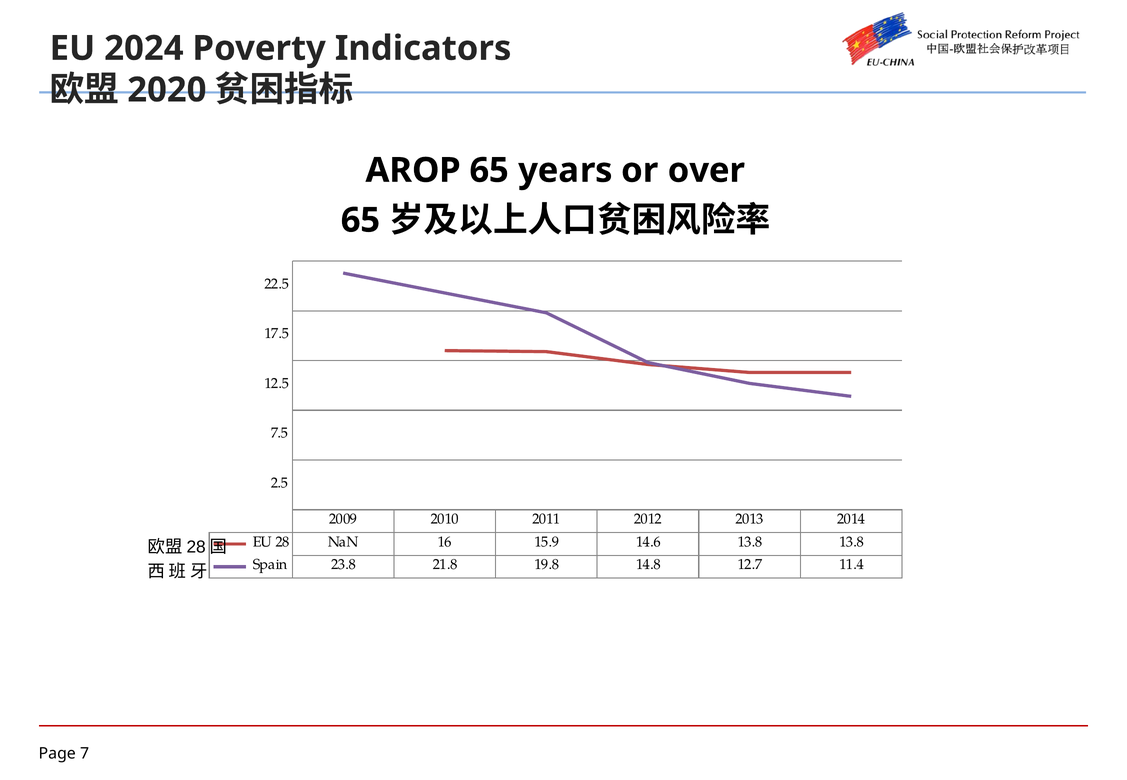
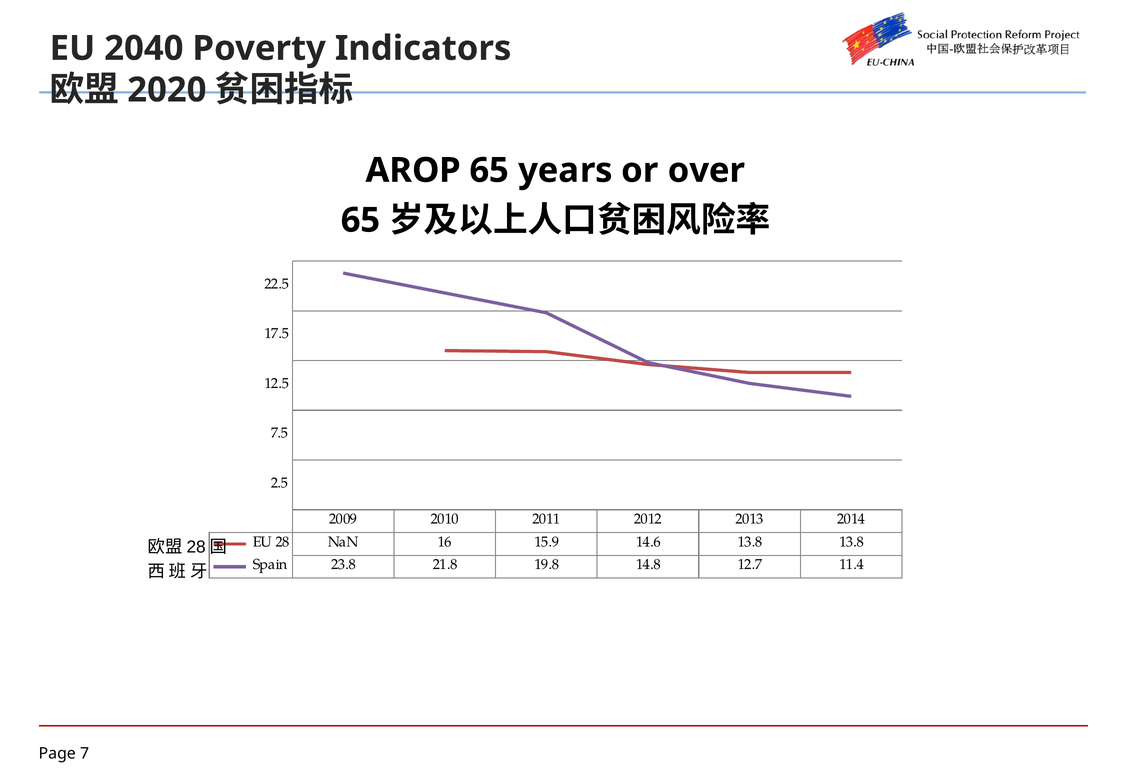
2024: 2024 -> 2040
